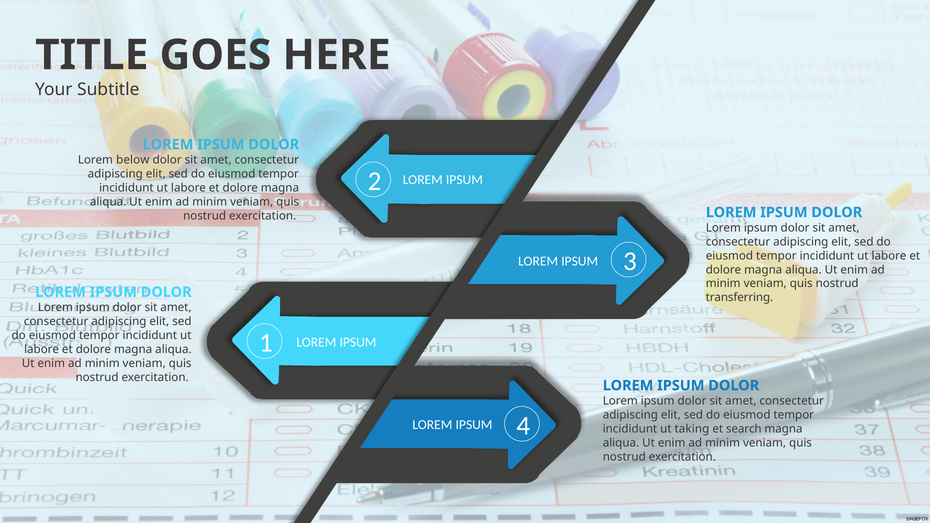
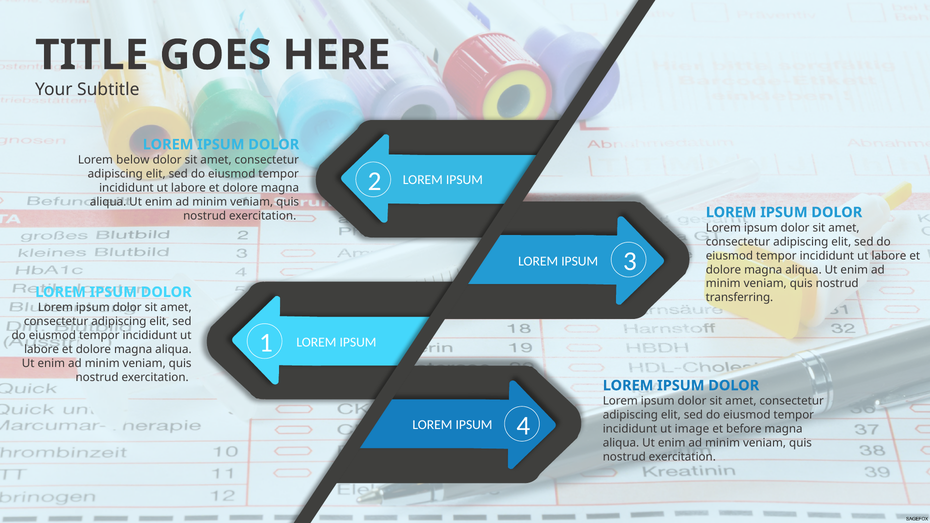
taking: taking -> image
search: search -> before
